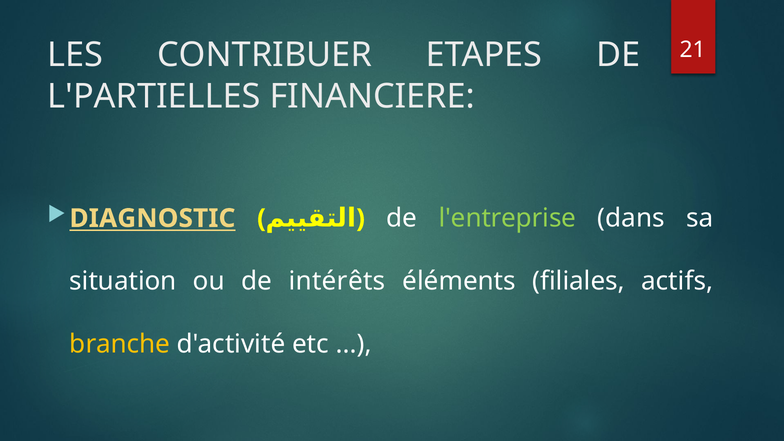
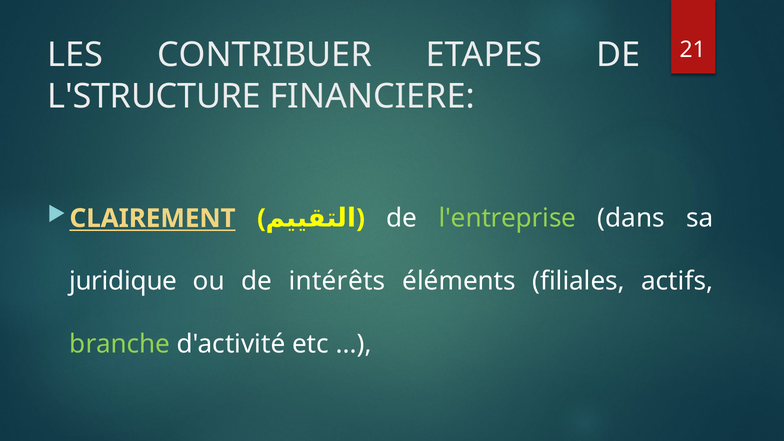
L'PARTIELLES: L'PARTIELLES -> L'STRUCTURE
DIAGNOSTIC: DIAGNOSTIC -> CLAIREMENT
situation: situation -> juridique
branche colour: yellow -> light green
